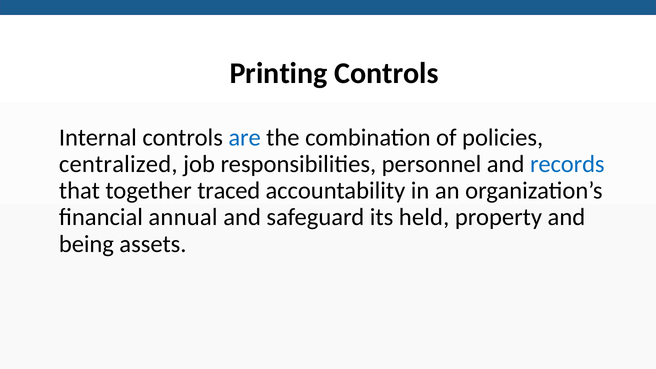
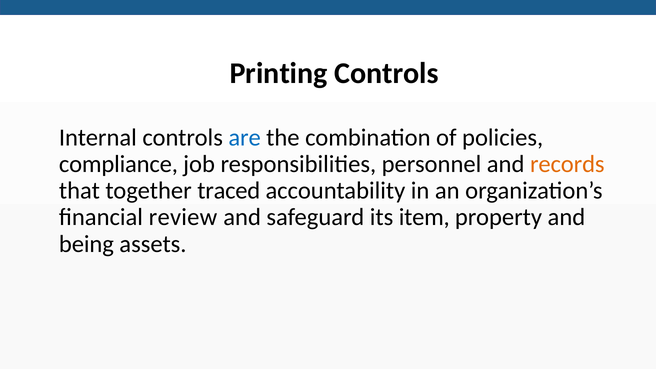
centralized: centralized -> compliance
records colour: blue -> orange
annual: annual -> review
held: held -> item
